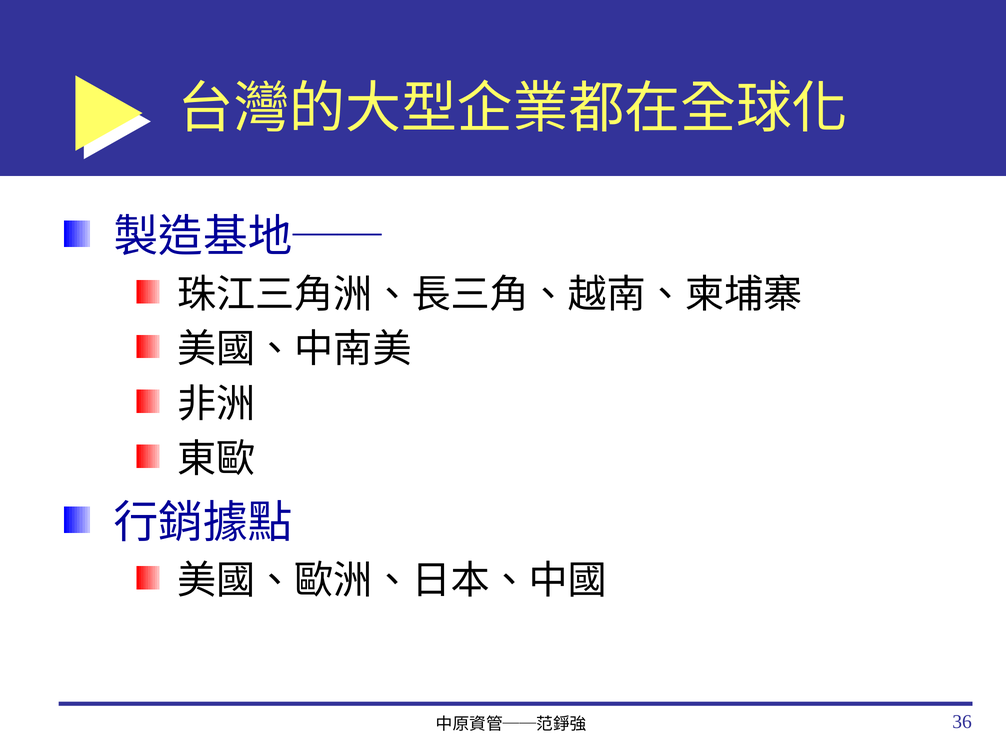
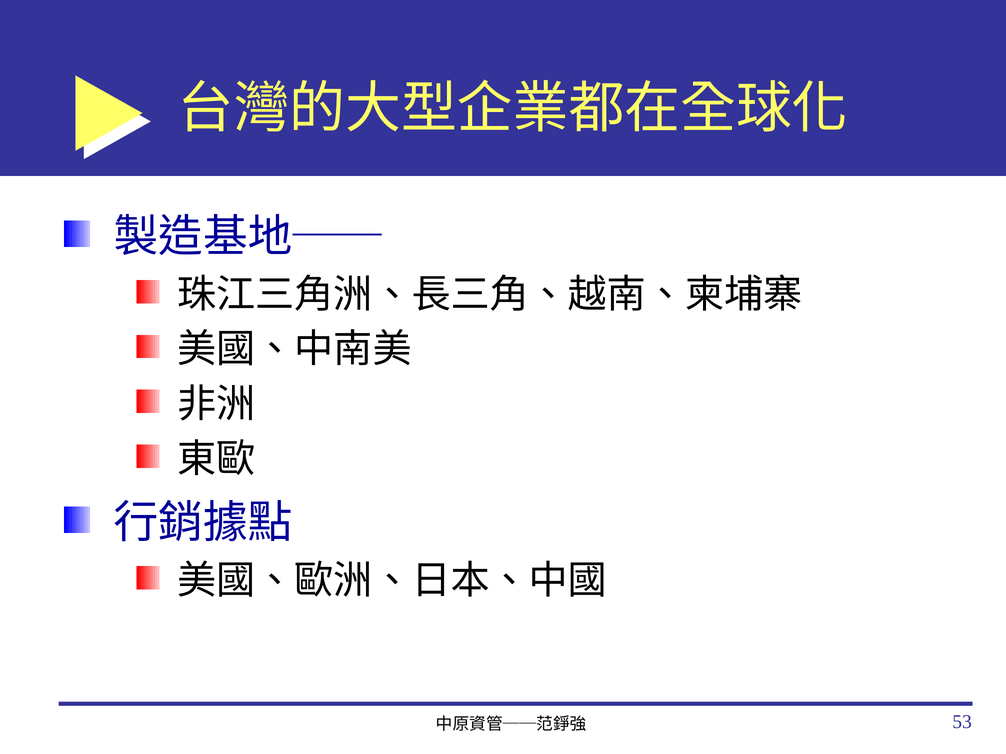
36: 36 -> 53
